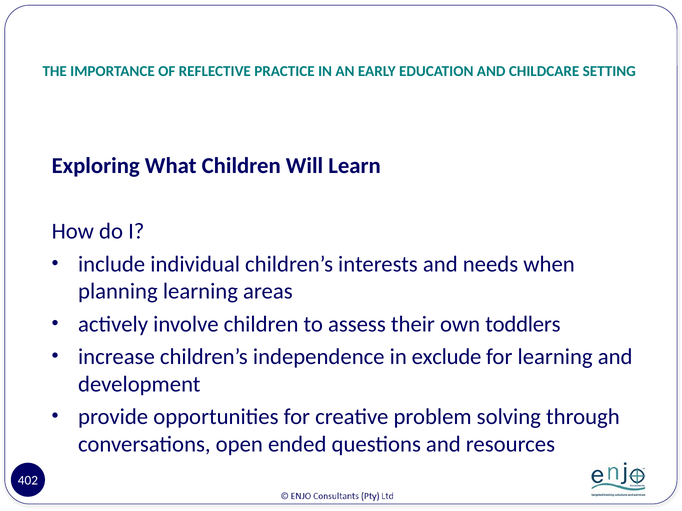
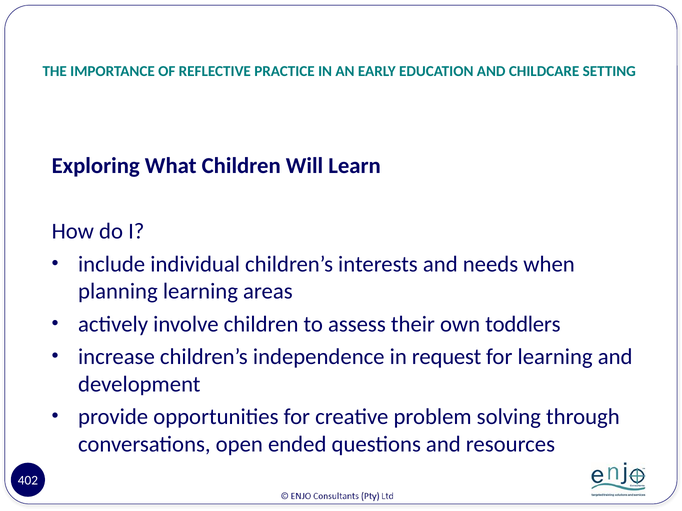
exclude: exclude -> request
